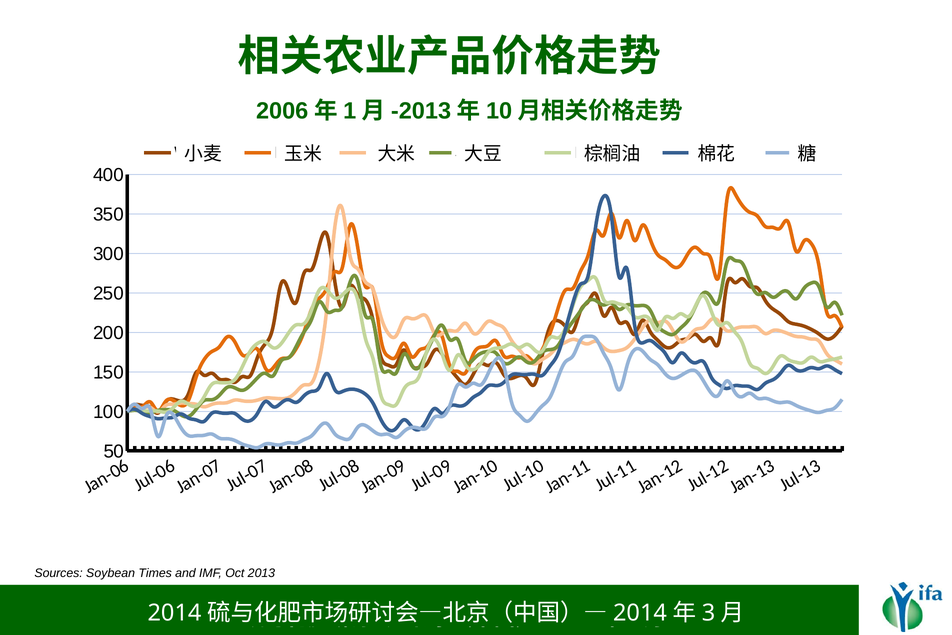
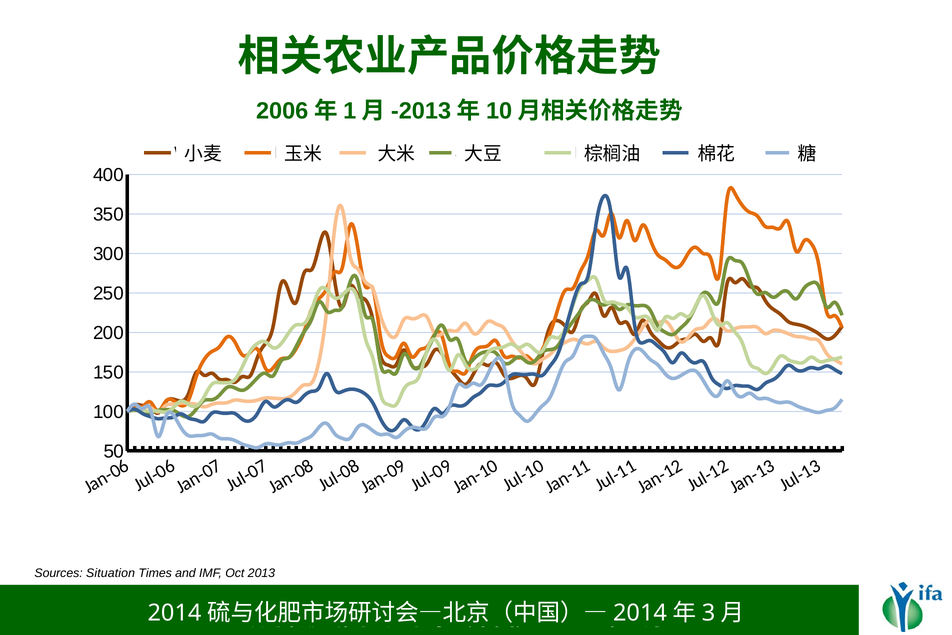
Sources Soybean: Soybean -> Situation
